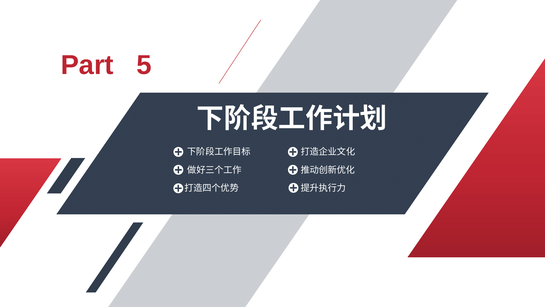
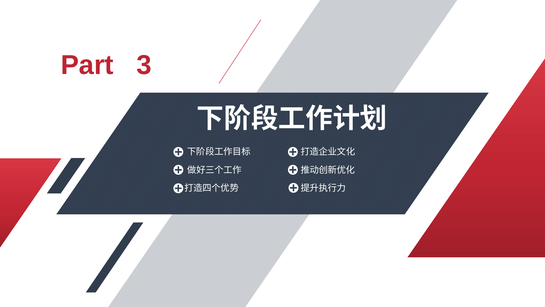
5: 5 -> 3
